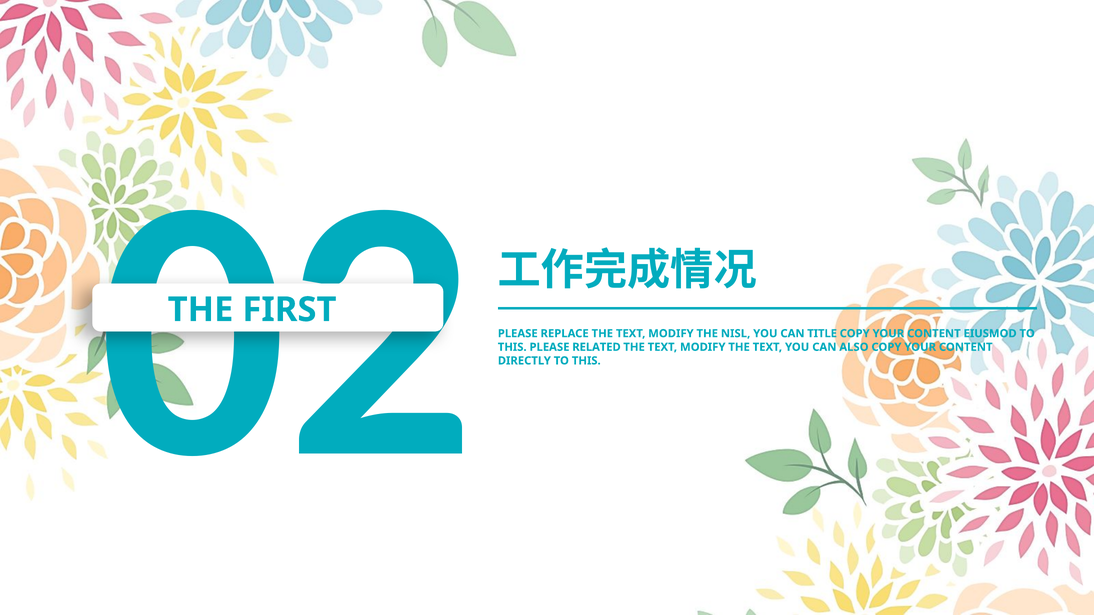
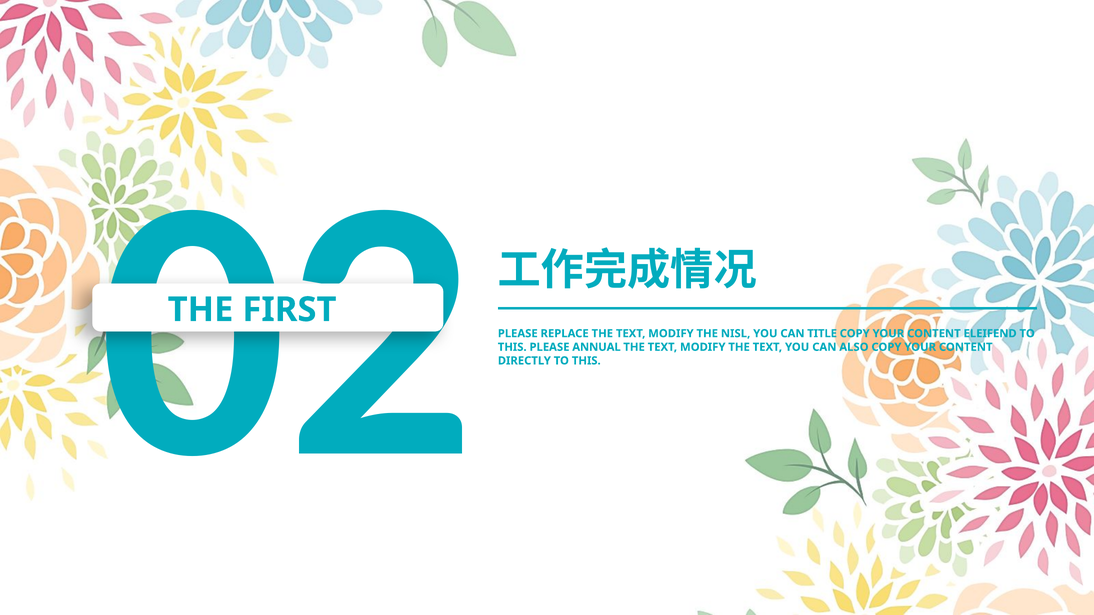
EIUSMOD: EIUSMOD -> ELEIFEND
RELATED: RELATED -> ANNUAL
